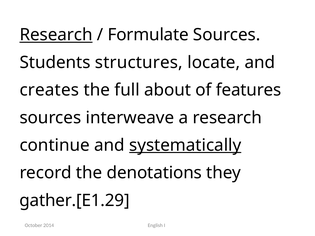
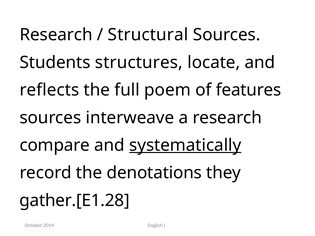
Research at (56, 35) underline: present -> none
Formulate: Formulate -> Structural
creates: creates -> reflects
about: about -> poem
continue: continue -> compare
gather.[E1.29: gather.[E1.29 -> gather.[E1.28
